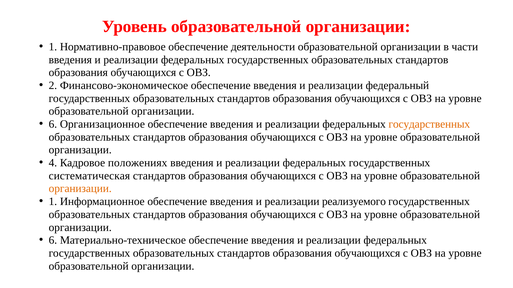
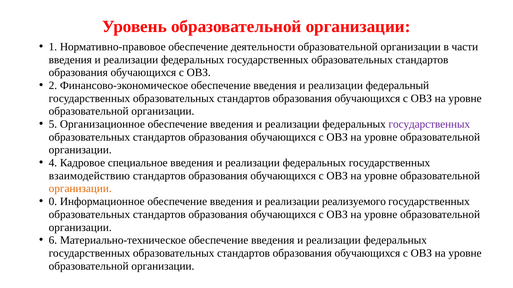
6 at (53, 124): 6 -> 5
государственных at (429, 124) colour: orange -> purple
положениях: положениях -> специальное
систематическая: систематическая -> взаимодействию
1 at (53, 202): 1 -> 0
